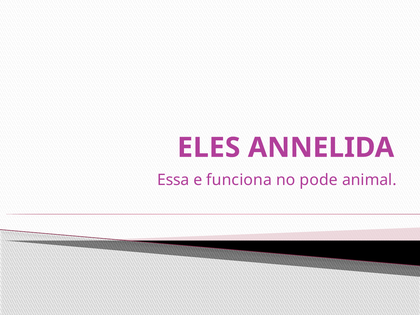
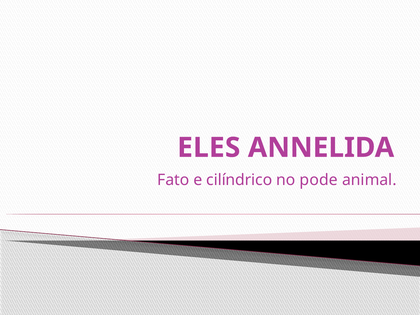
Essa: Essa -> Fato
funciona: funciona -> cilíndrico
